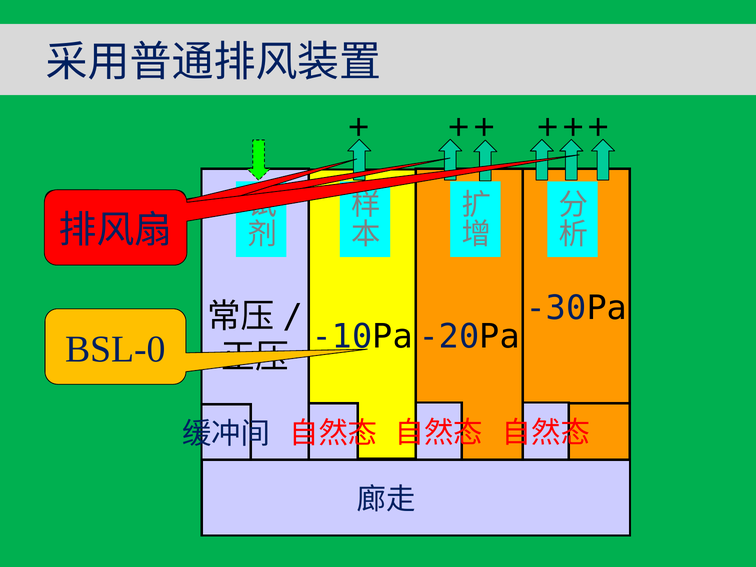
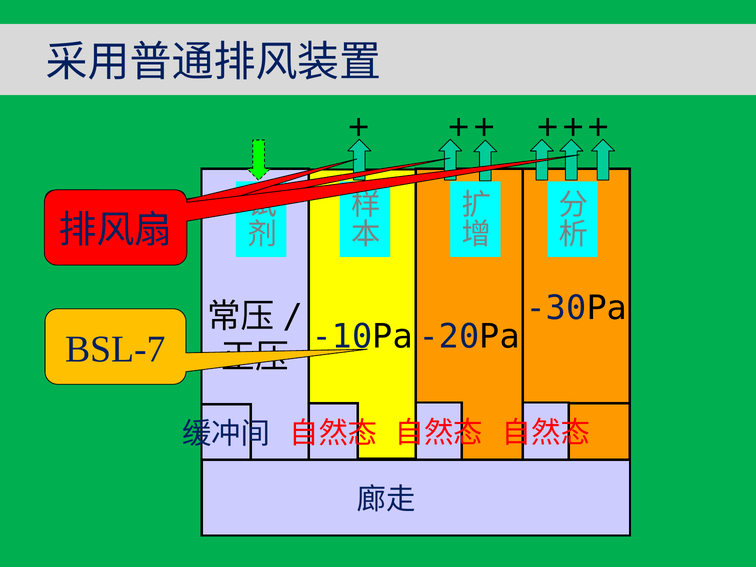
BSL-0: BSL-0 -> BSL-7
